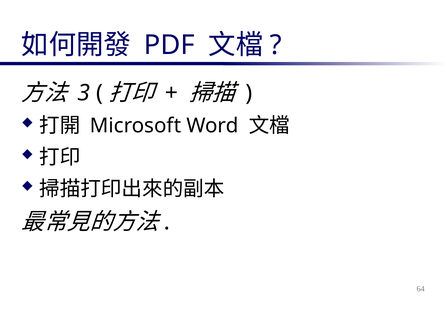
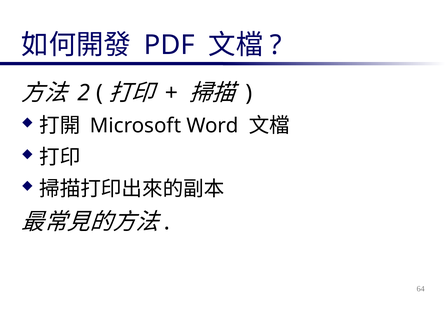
3: 3 -> 2
